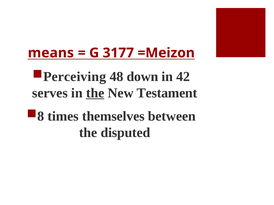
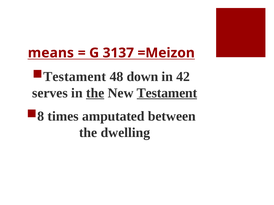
3177: 3177 -> 3137
Perceiving at (75, 77): Perceiving -> Testament
Testament at (167, 93) underline: none -> present
themselves: themselves -> amputated
disputed: disputed -> dwelling
